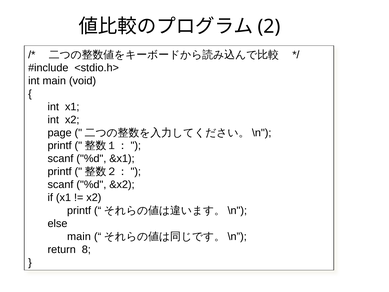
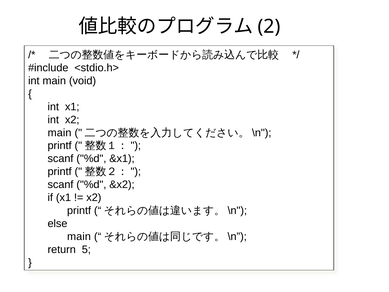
page at (60, 133): page -> main
8: 8 -> 5
